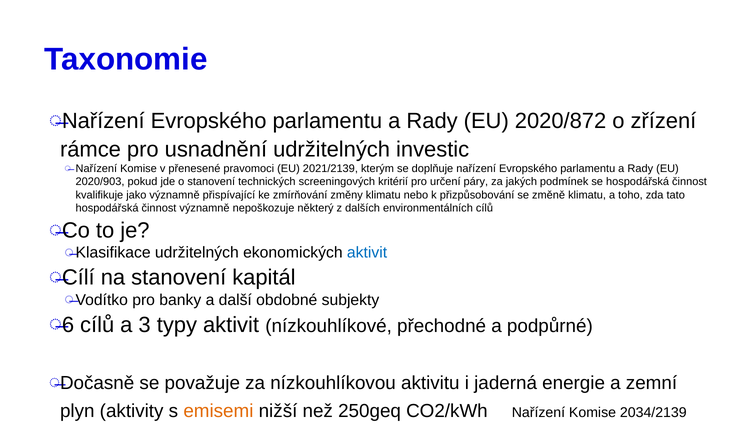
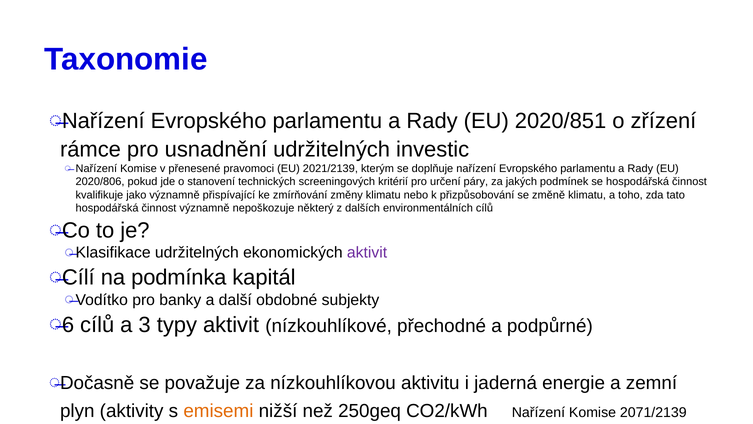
2020/872: 2020/872 -> 2020/851
2020/903: 2020/903 -> 2020/806
aktivit at (367, 252) colour: blue -> purple
na stanovení: stanovení -> podmínka
2034/2139: 2034/2139 -> 2071/2139
